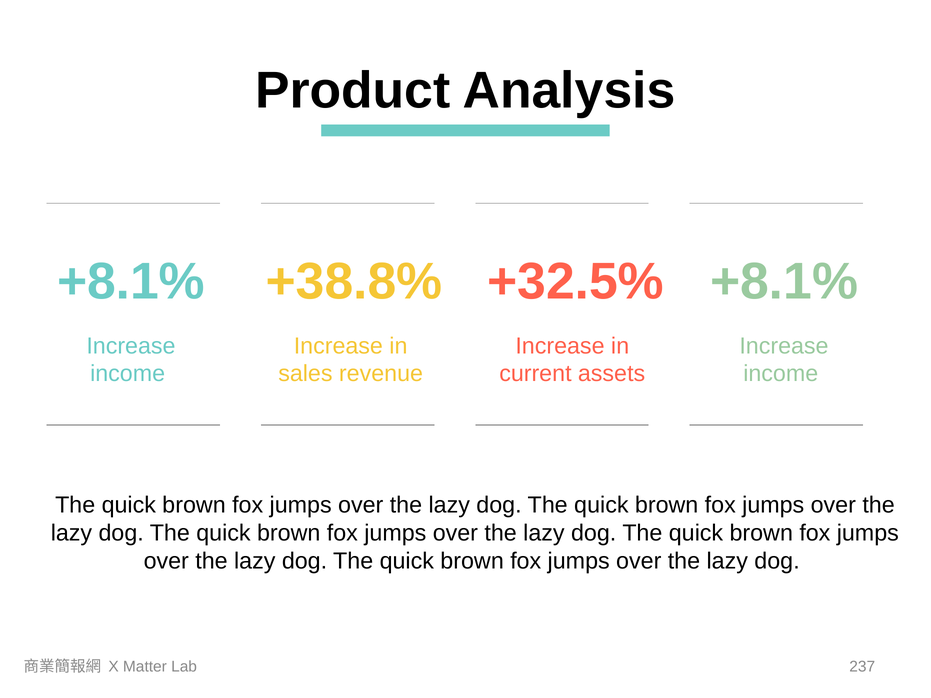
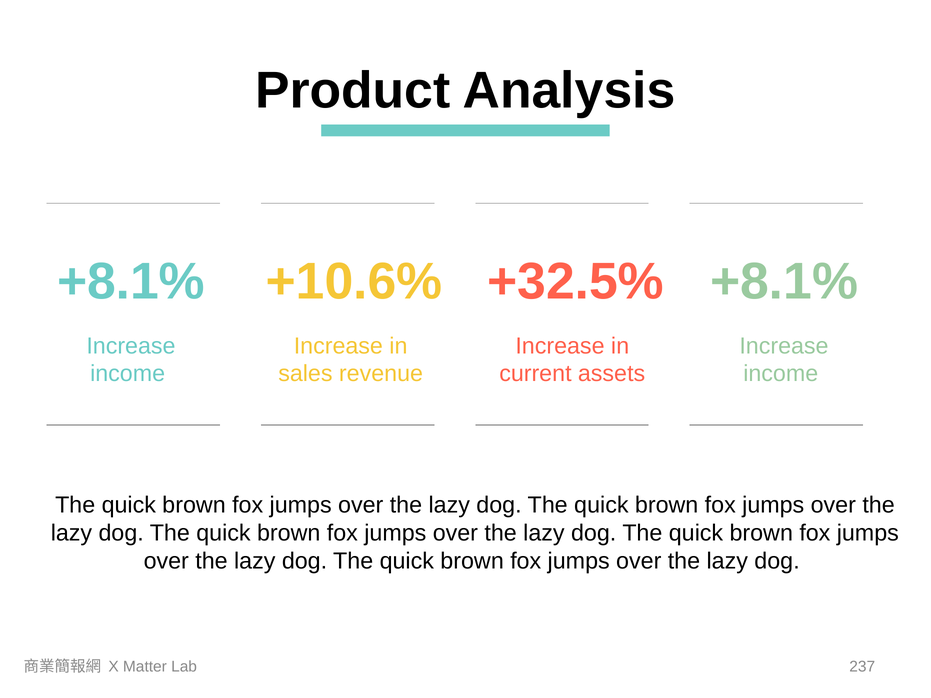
+38.8%: +38.8% -> +10.6%
